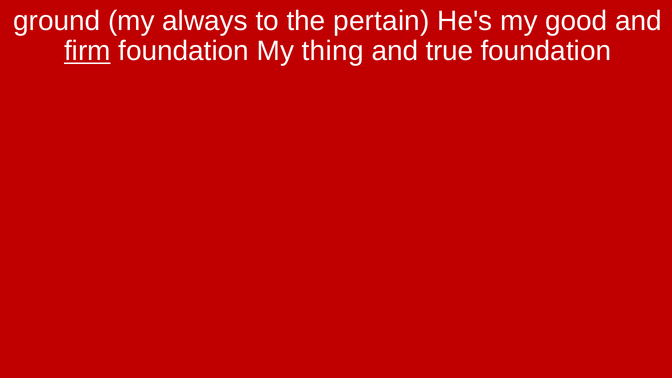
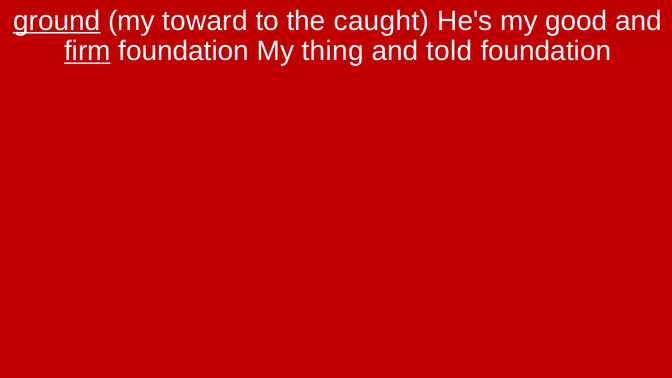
ground underline: none -> present
always: always -> toward
pertain: pertain -> caught
true: true -> told
